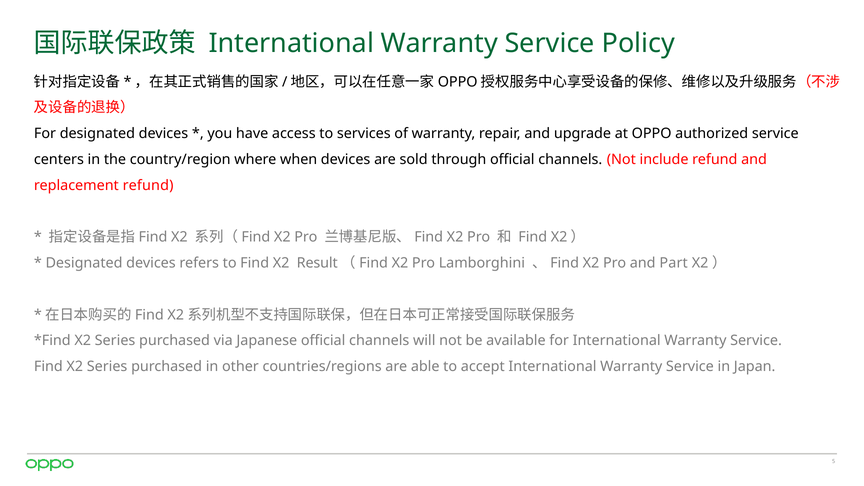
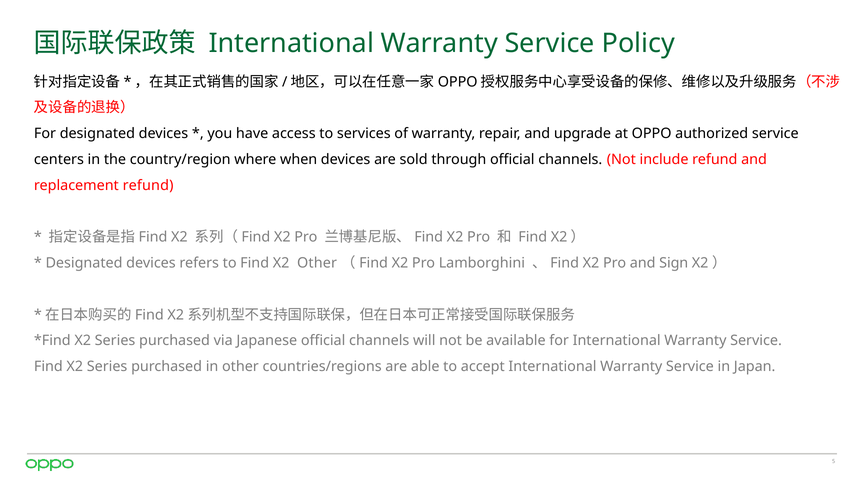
X2 Result: Result -> Other
Part: Part -> Sign
